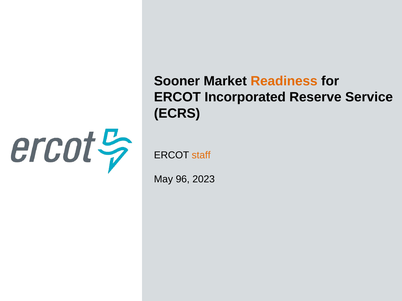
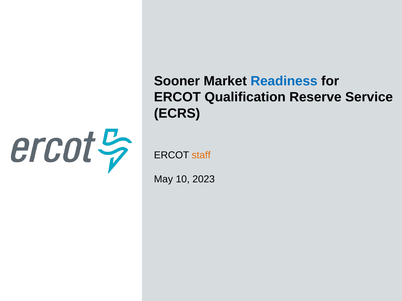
Readiness colour: orange -> blue
Incorporated: Incorporated -> Qualification
96: 96 -> 10
